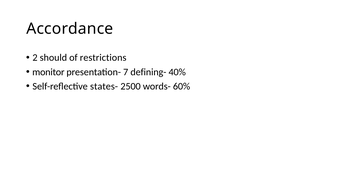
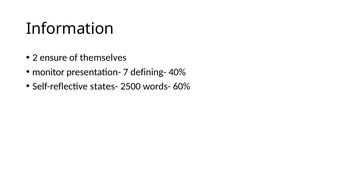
Accordance: Accordance -> Information
should: should -> ensure
restrictions: restrictions -> themselves
